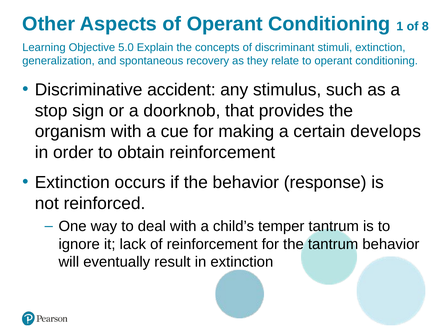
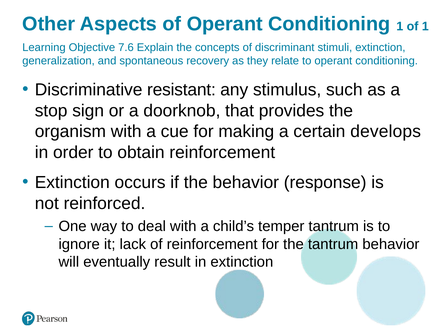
of 8: 8 -> 1
5.0: 5.0 -> 7.6
accident: accident -> resistant
